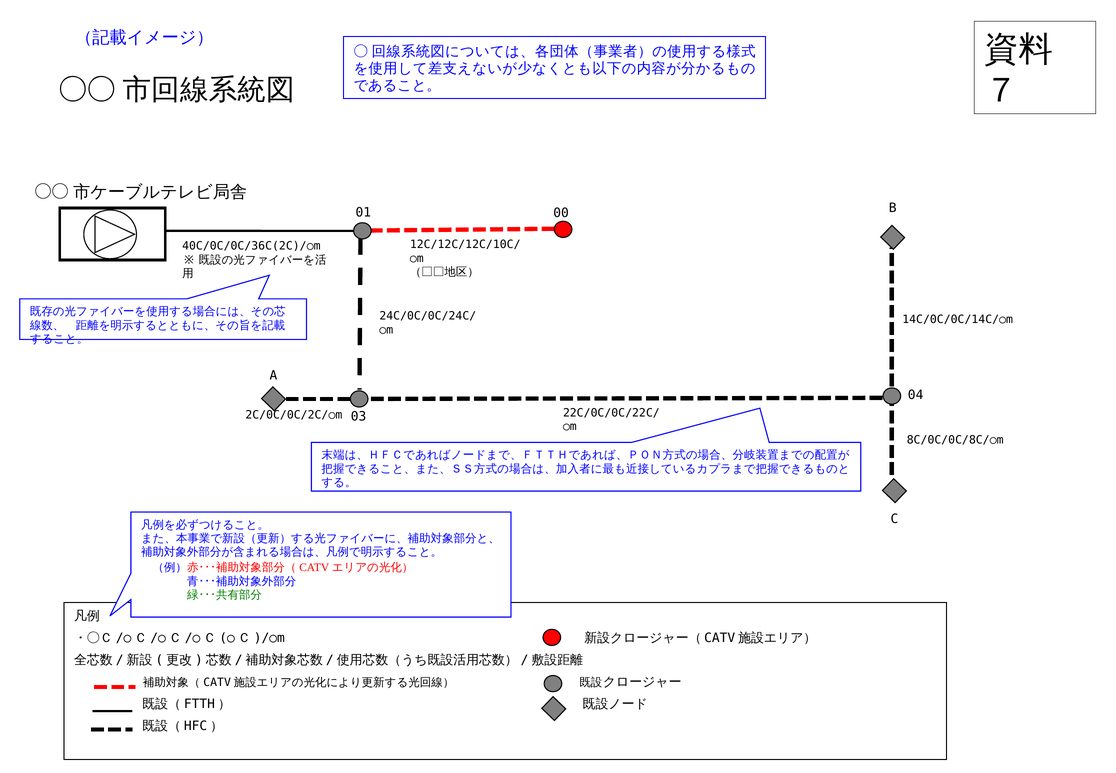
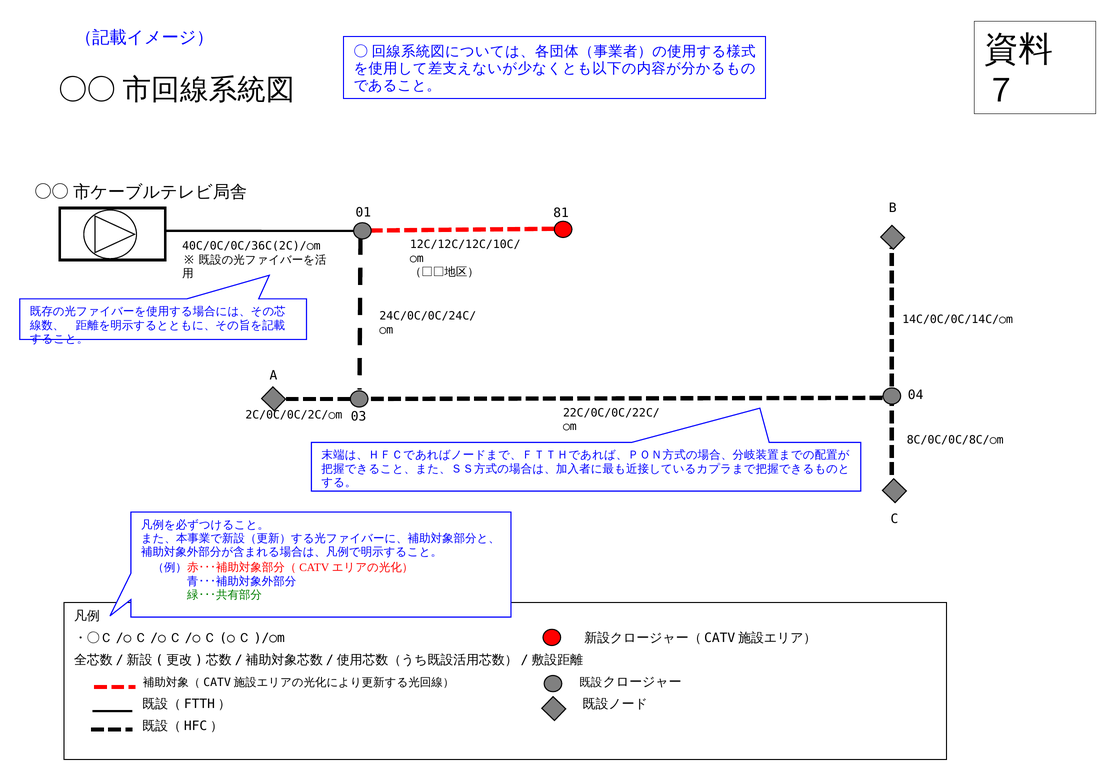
00: 00 -> 81
